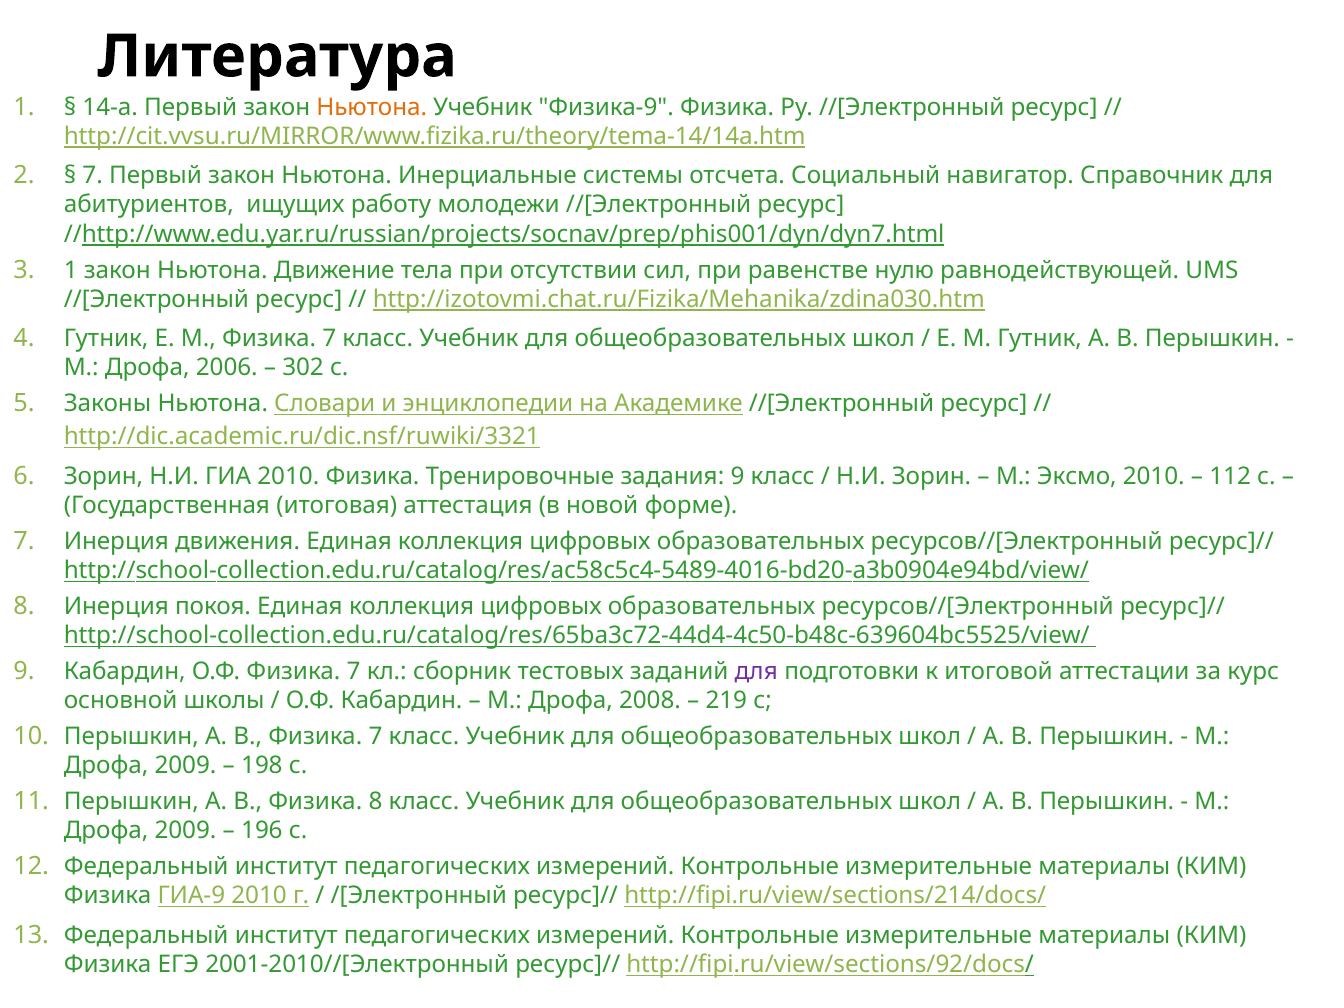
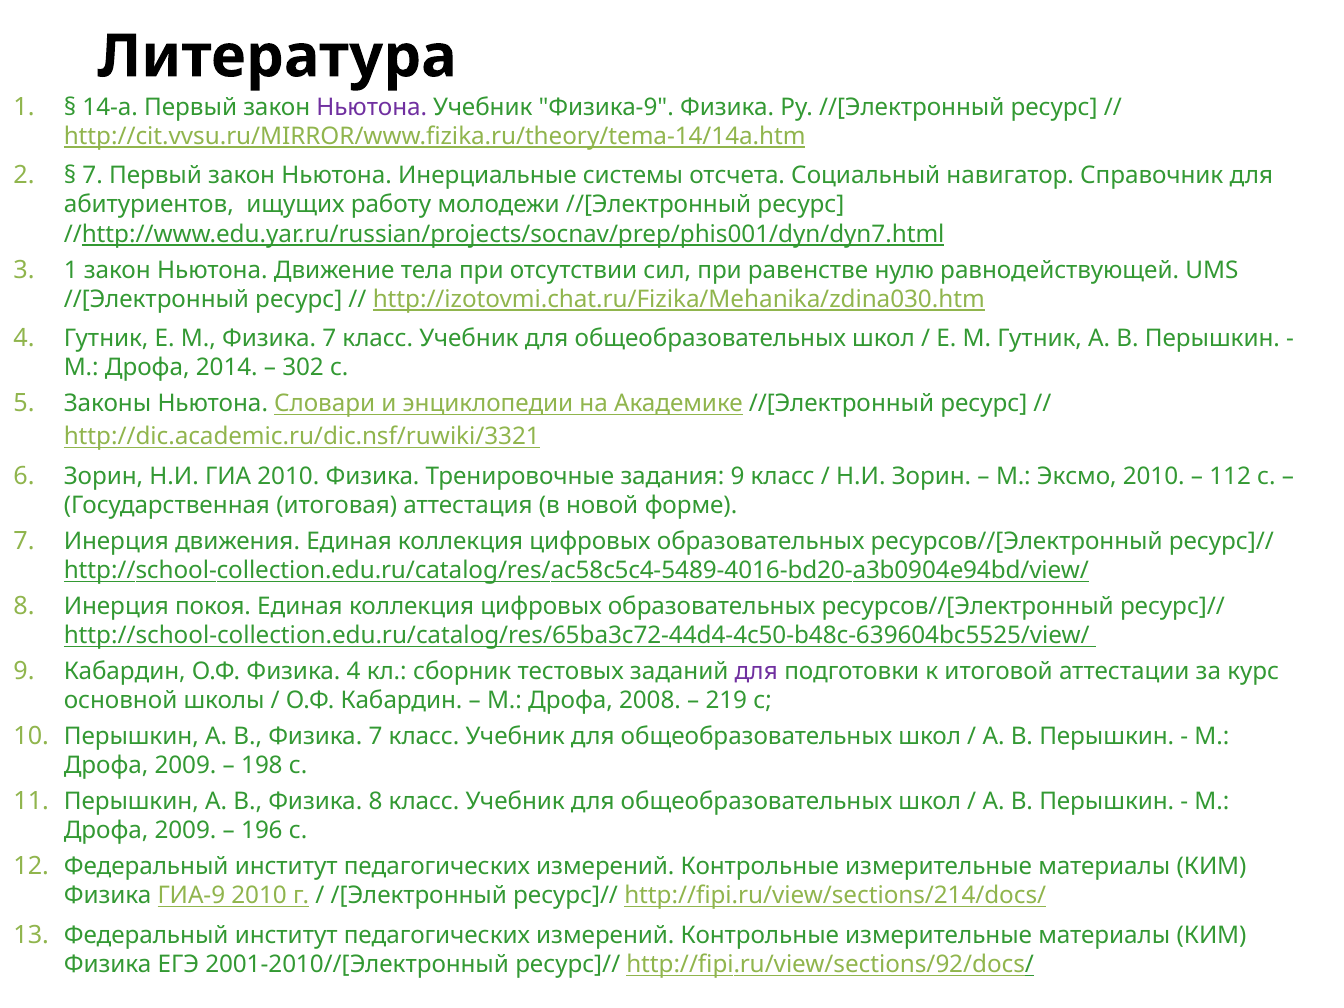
Ньютона at (372, 107) colour: orange -> purple
2006: 2006 -> 2014
О.Ф Физика 7: 7 -> 4
